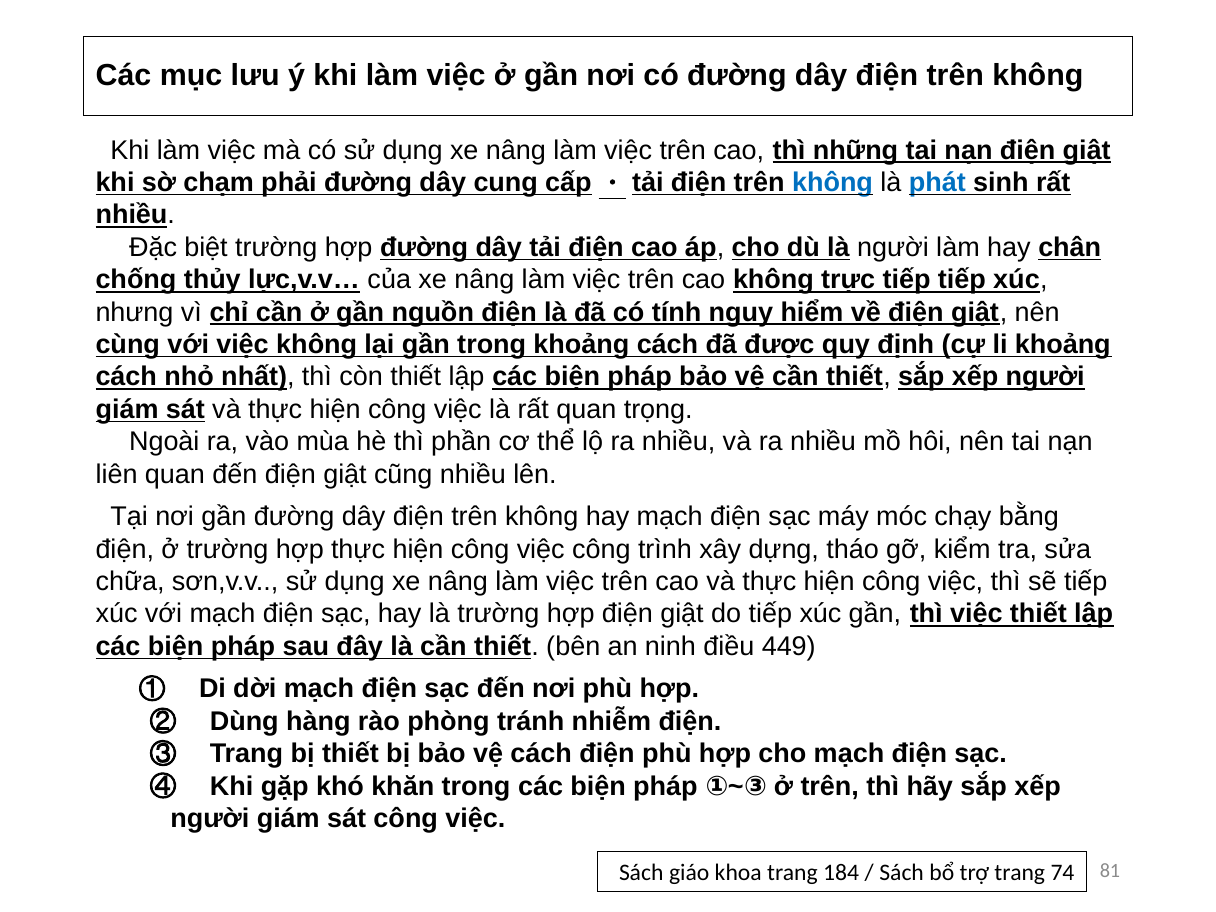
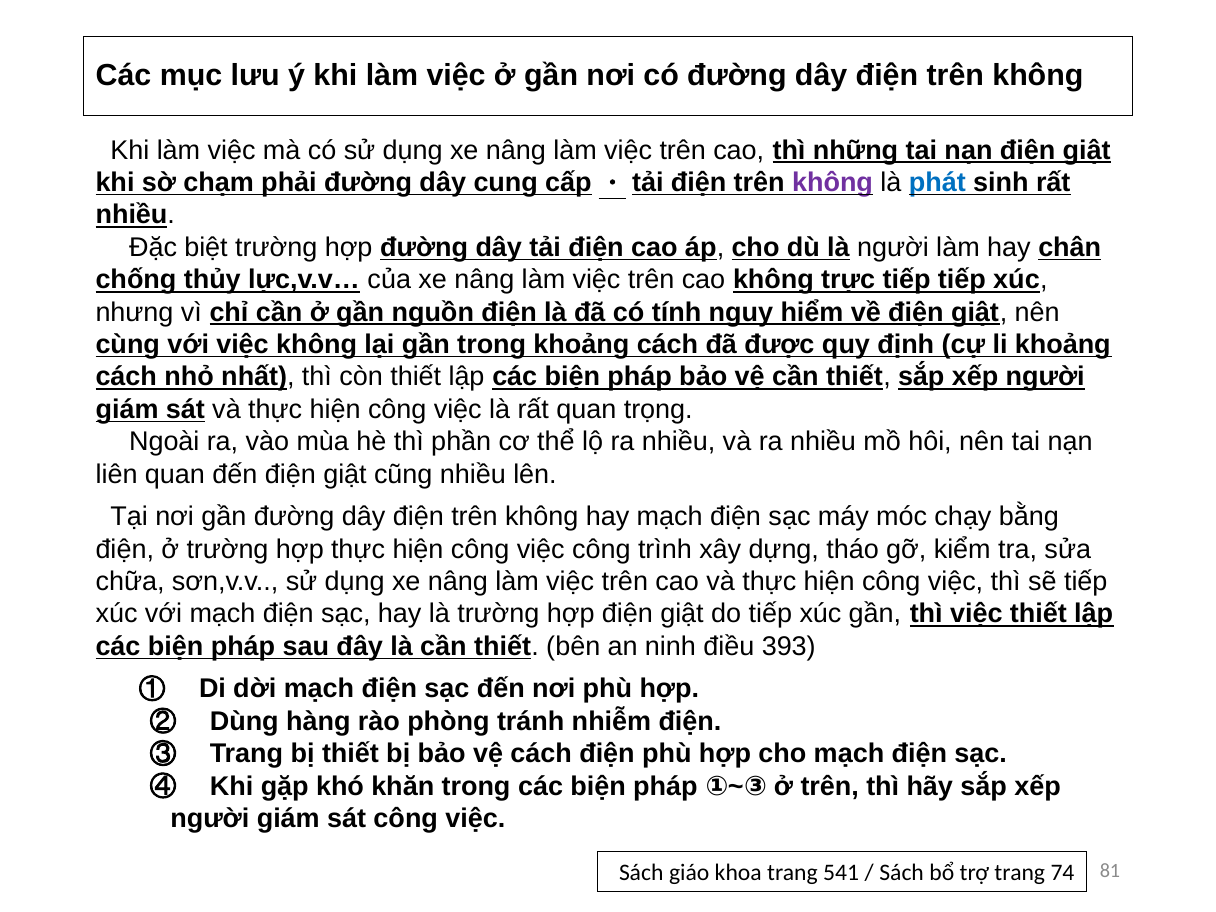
không at (832, 183) colour: blue -> purple
449: 449 -> 393
184: 184 -> 541
